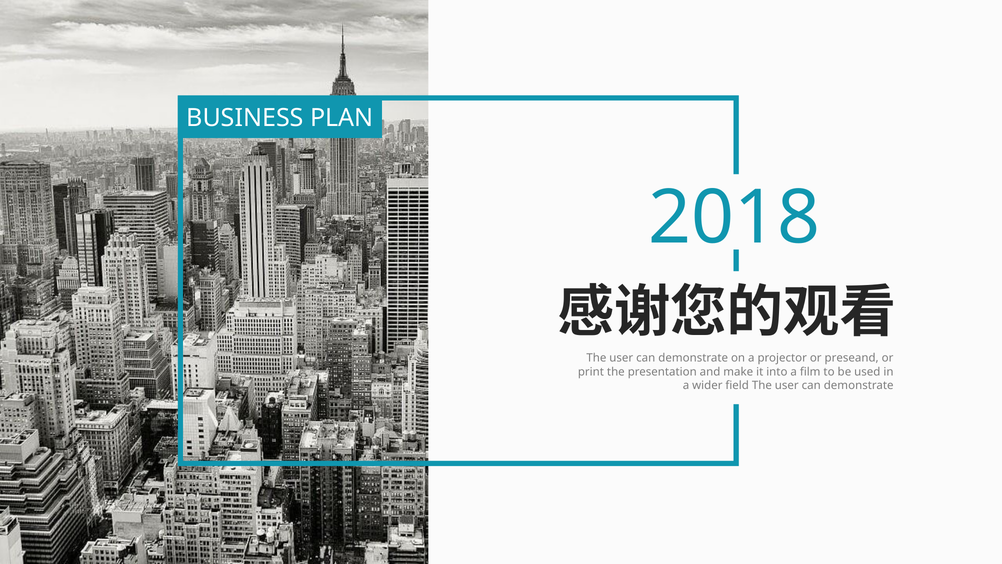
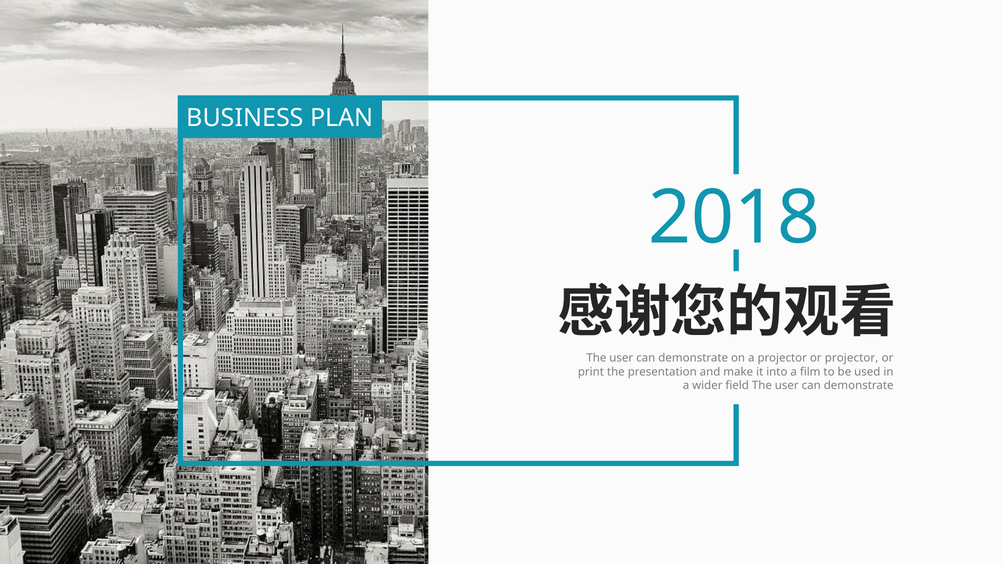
or preseand: preseand -> projector
